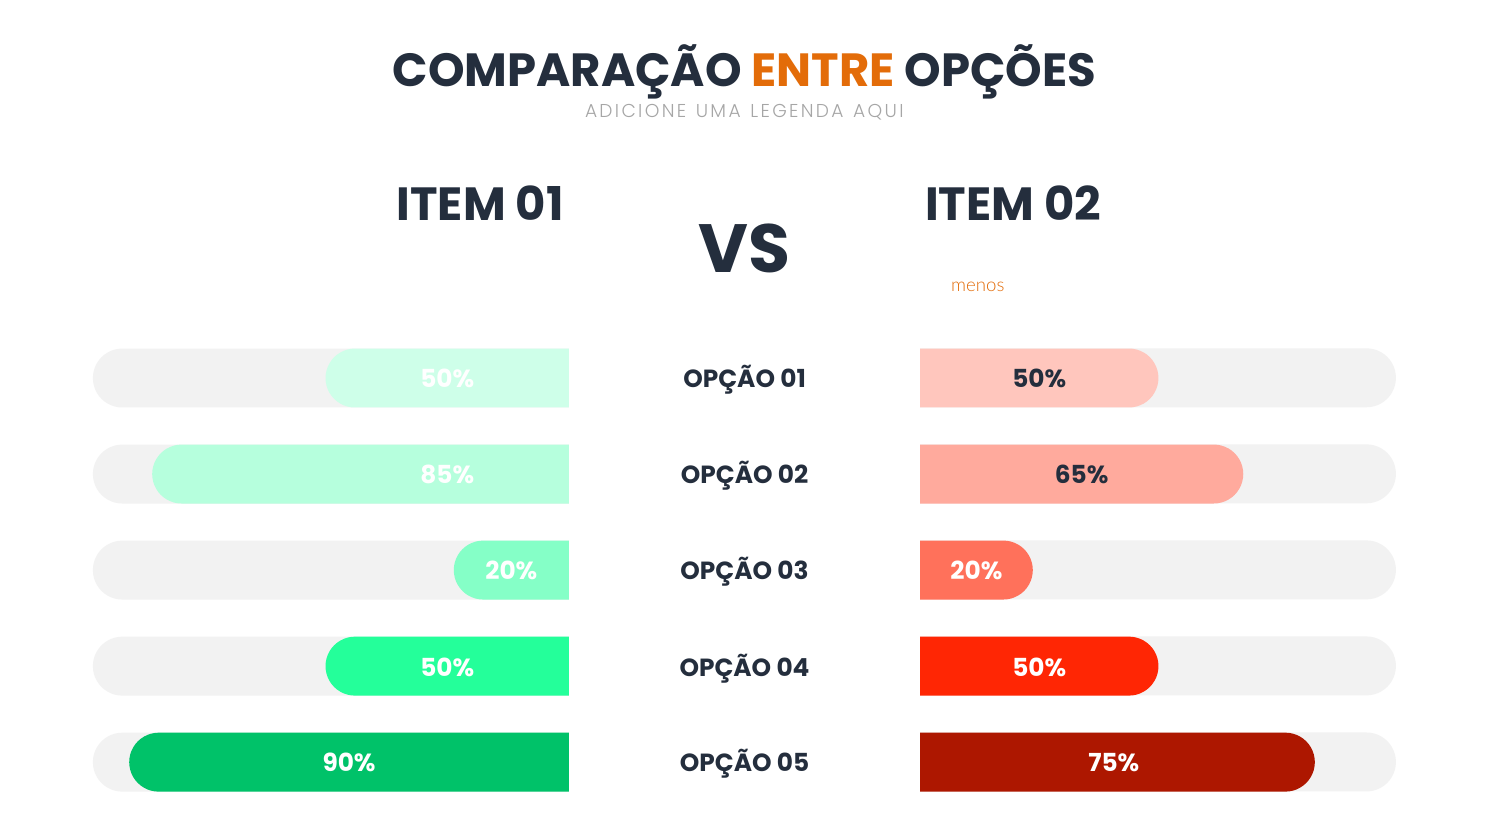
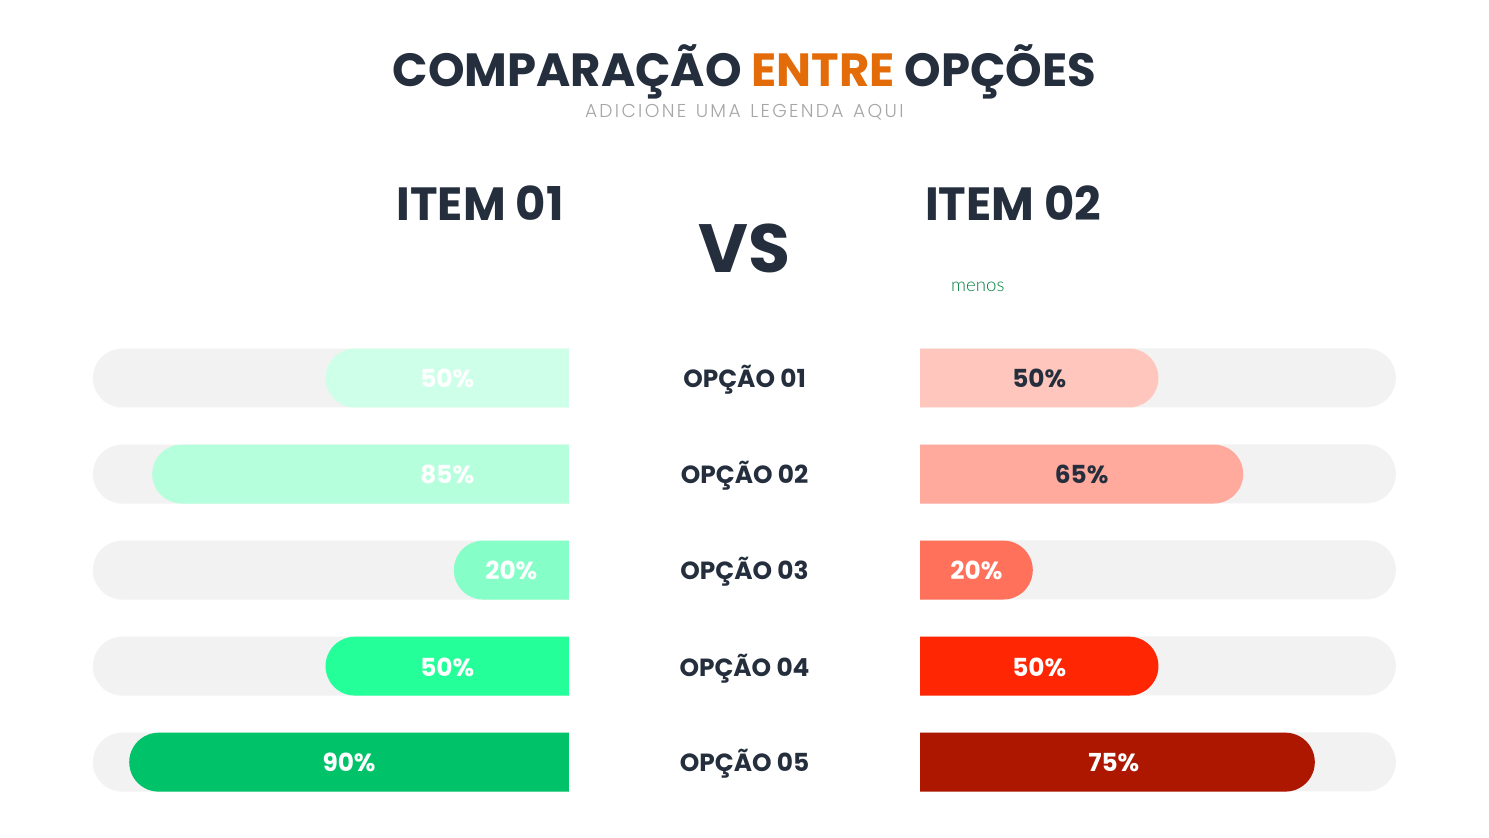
menos at (978, 285) colour: orange -> green
